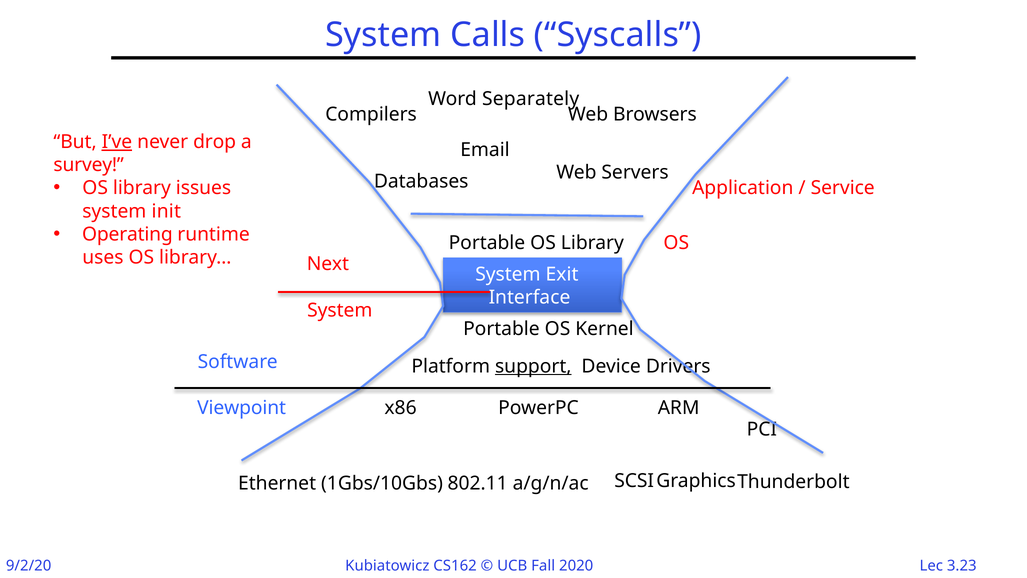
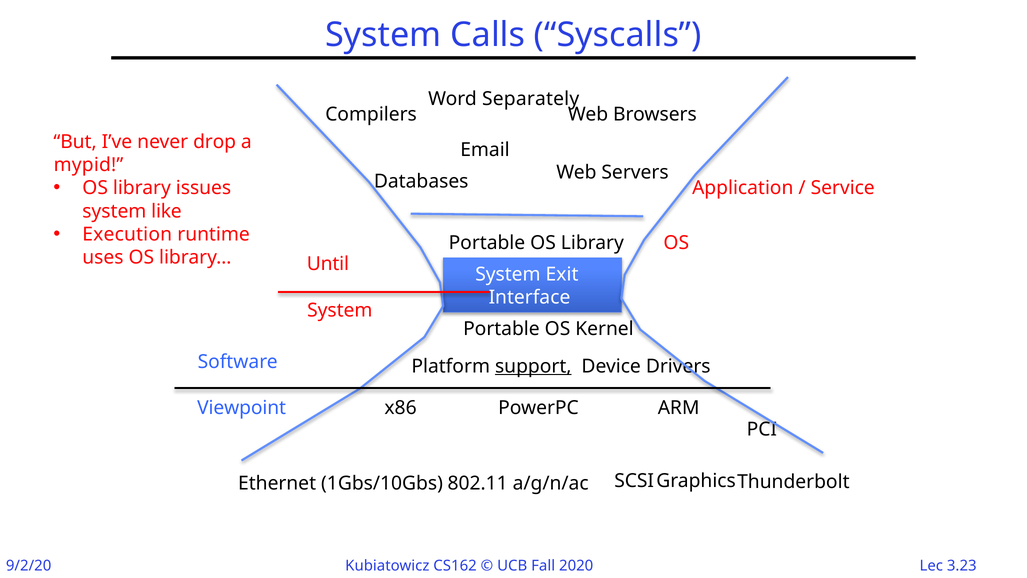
I’ve underline: present -> none
survey: survey -> mypid
init: init -> like
Operating: Operating -> Execution
Next: Next -> Until
